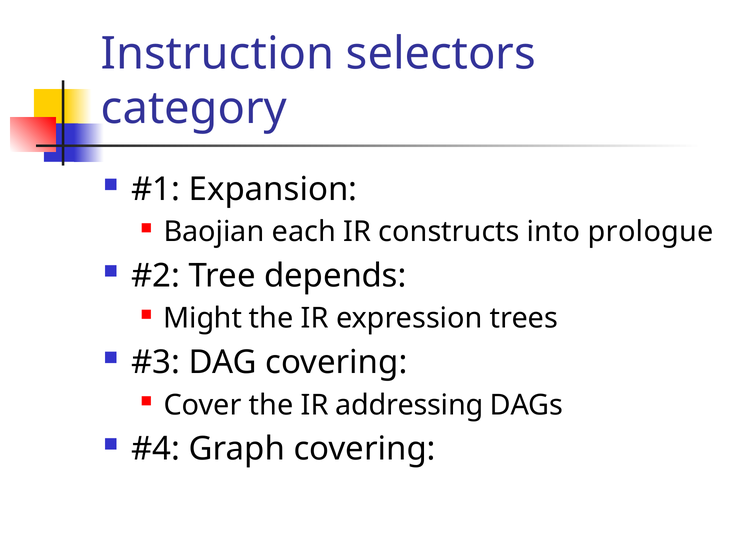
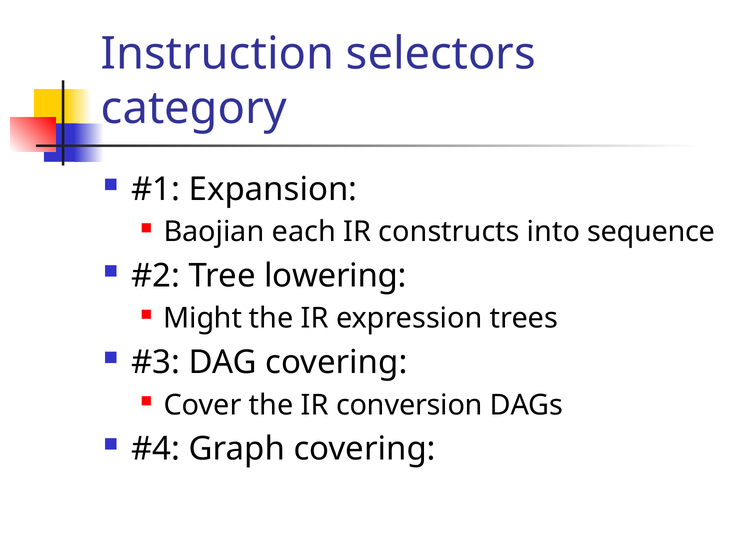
prologue: prologue -> sequence
depends: depends -> lowering
addressing: addressing -> conversion
